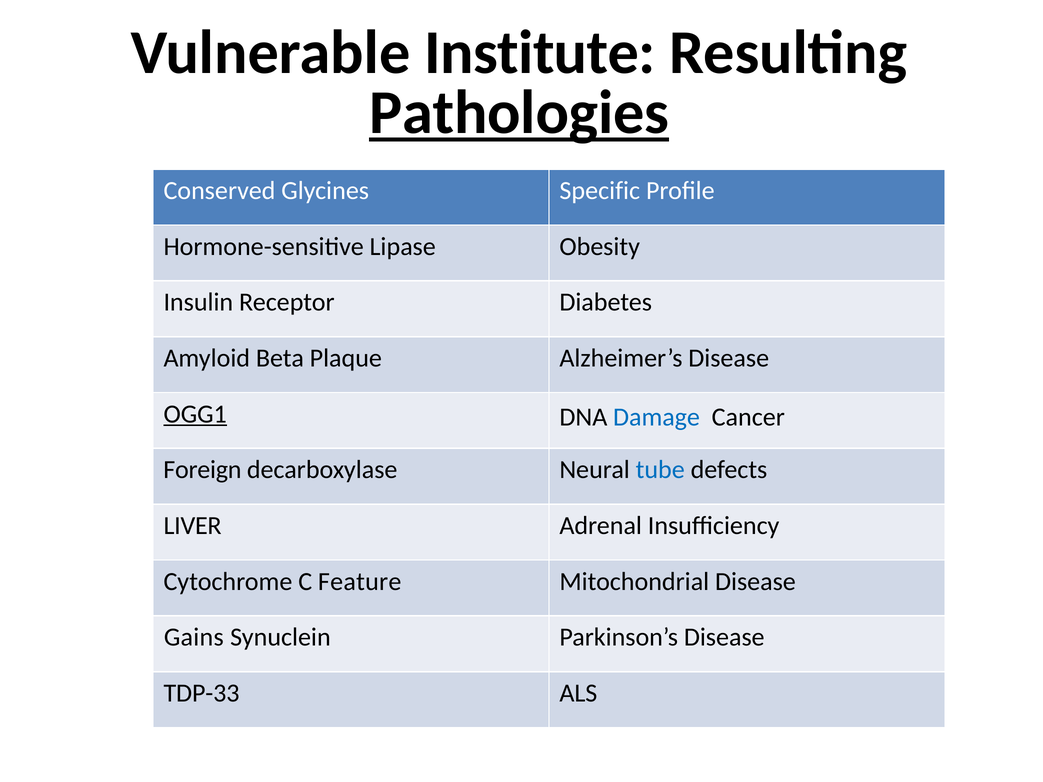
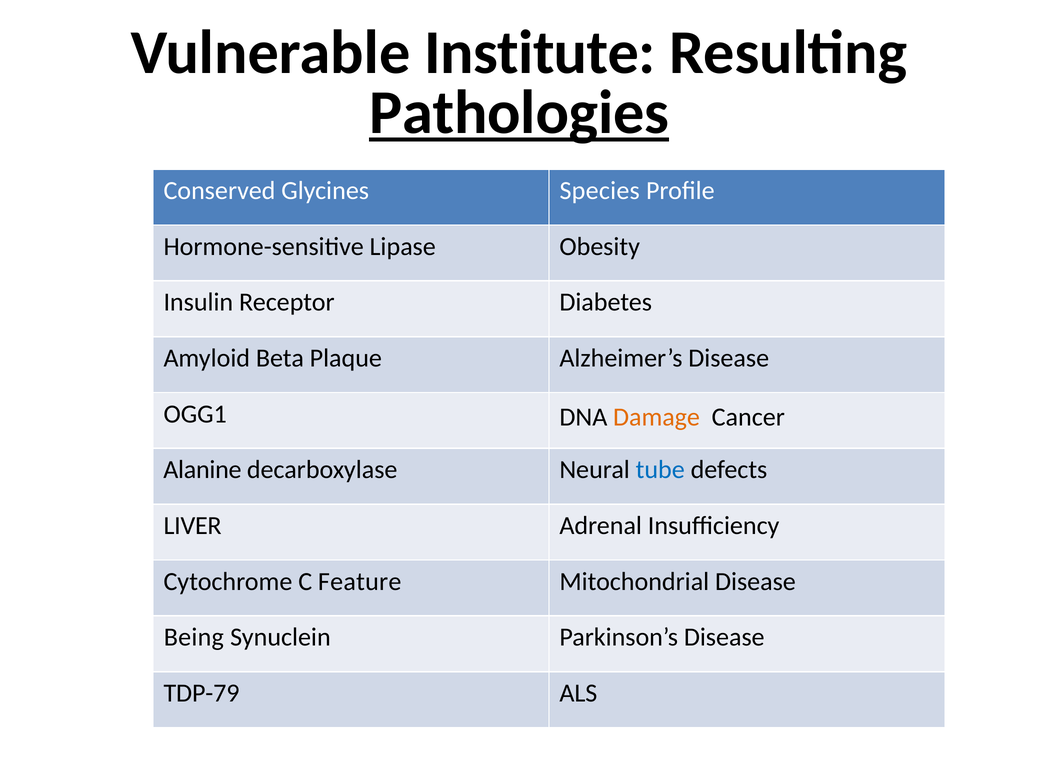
Specific: Specific -> Species
OGG1 underline: present -> none
Damage colour: blue -> orange
Foreign: Foreign -> Alanine
Gains: Gains -> Being
TDP-33: TDP-33 -> TDP-79
